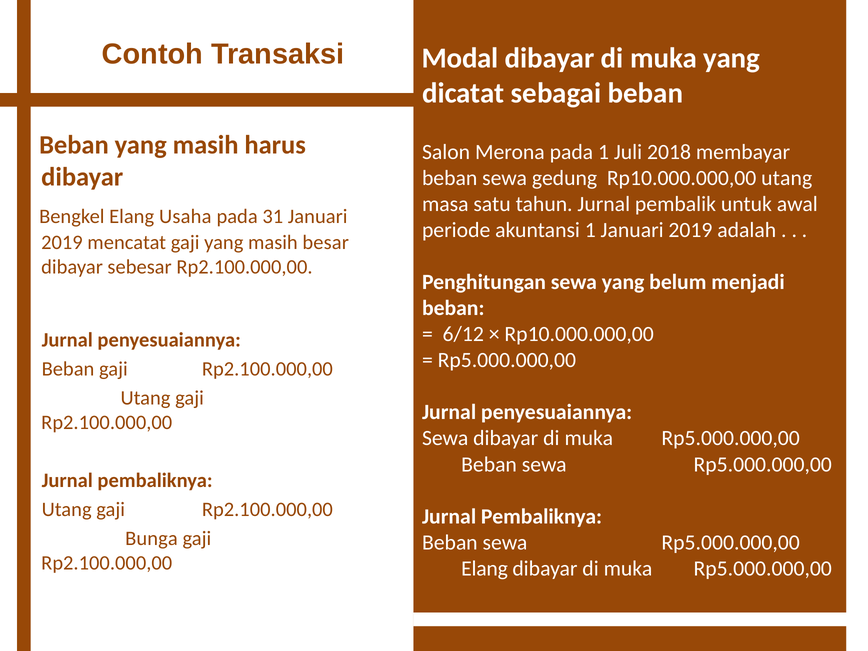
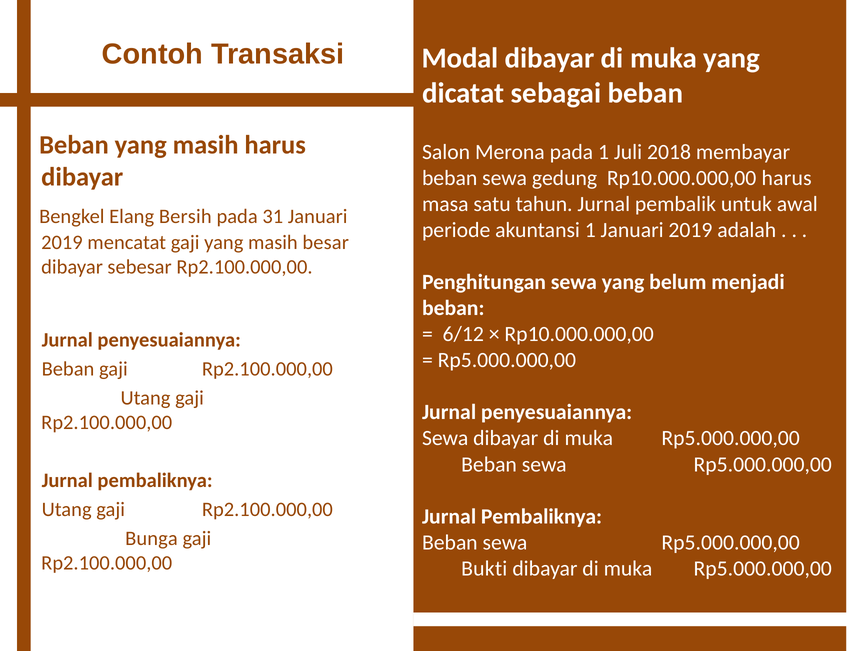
Rp10.000.000,00 utang: utang -> harus
Usaha: Usaha -> Bersih
Elang at (484, 569): Elang -> Bukti
